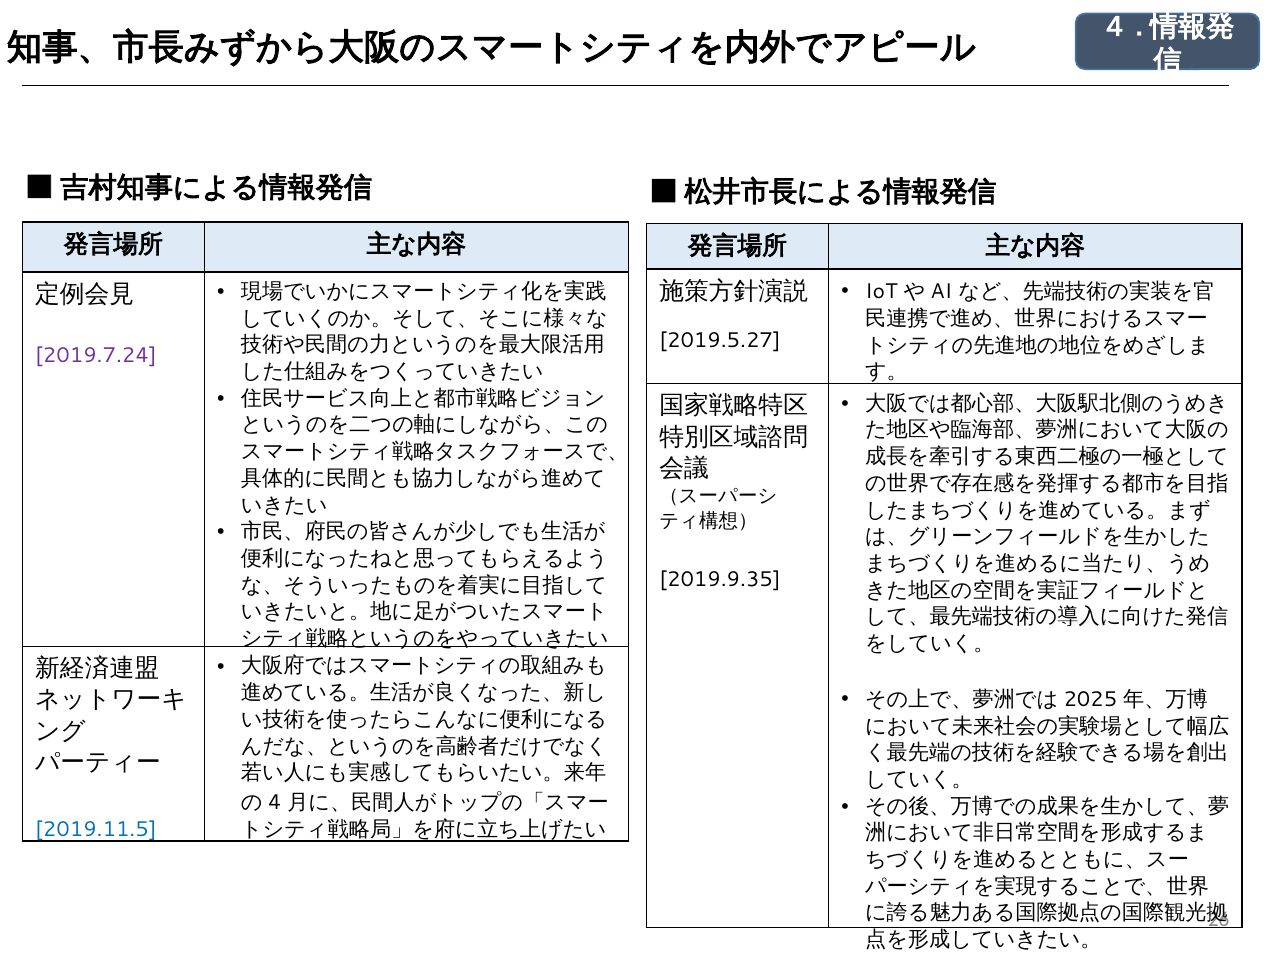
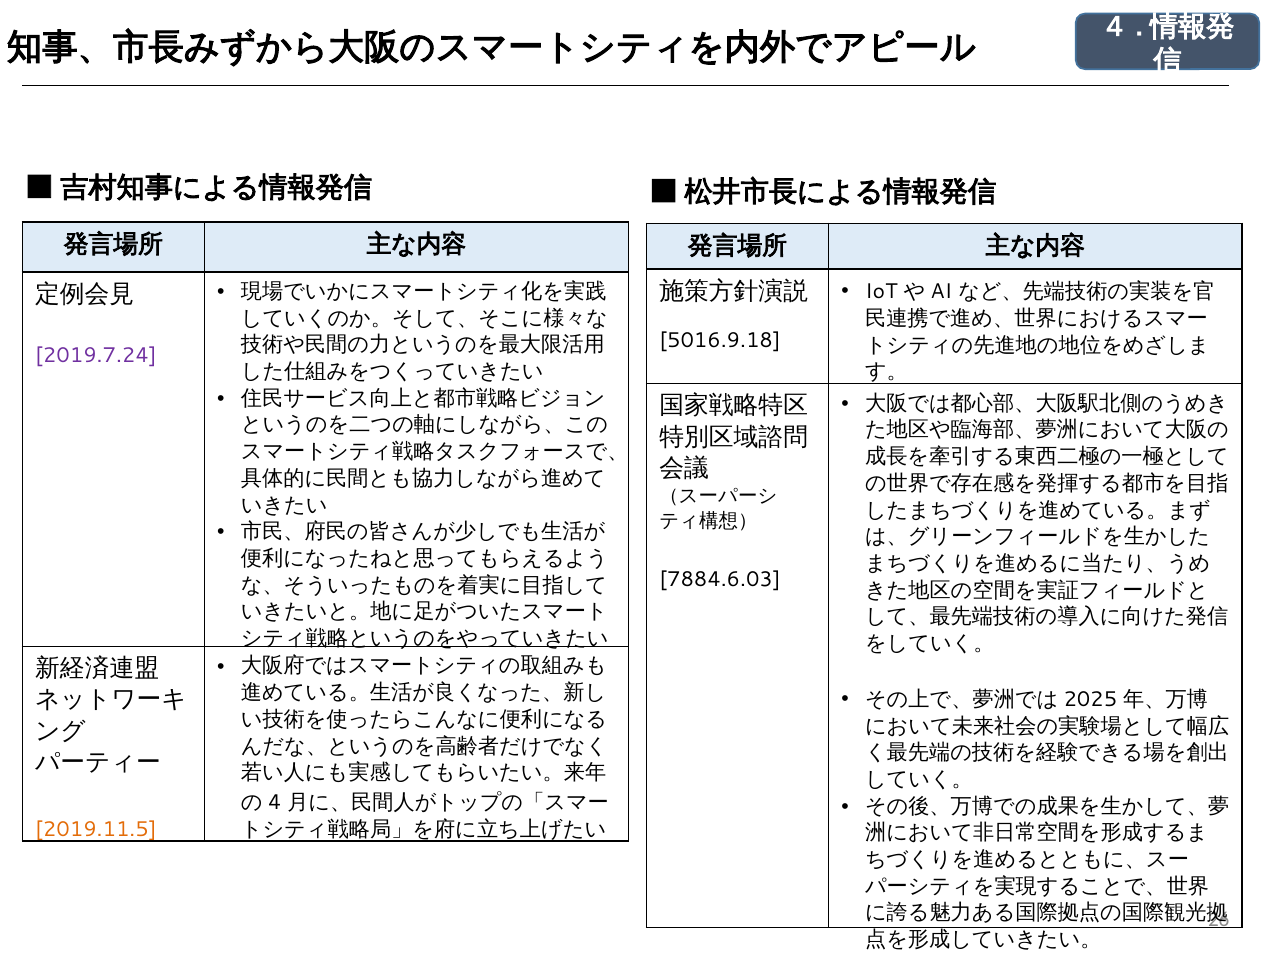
2019.5.27: 2019.5.27 -> 5016.9.18
2019.9.35: 2019.9.35 -> 7884.6.03
2019.11.5 colour: blue -> orange
